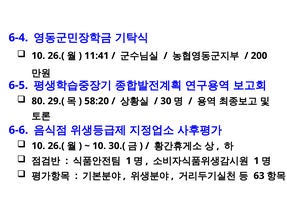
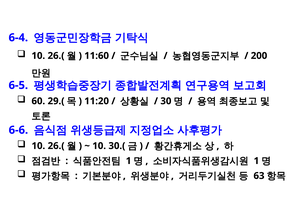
11:41: 11:41 -> 11:60
80: 80 -> 60
58:20: 58:20 -> 11:20
